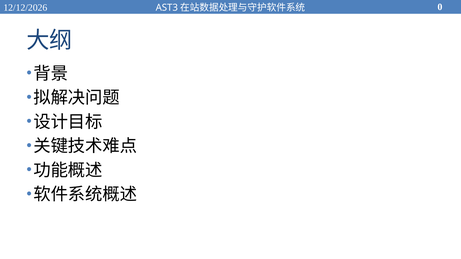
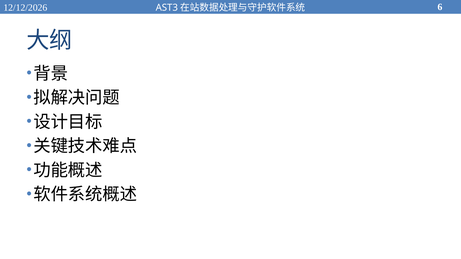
0: 0 -> 6
